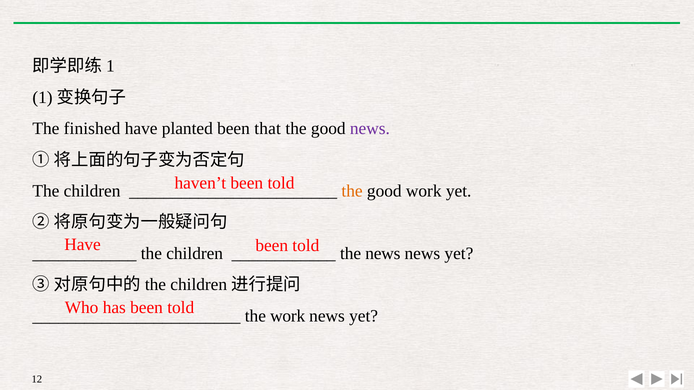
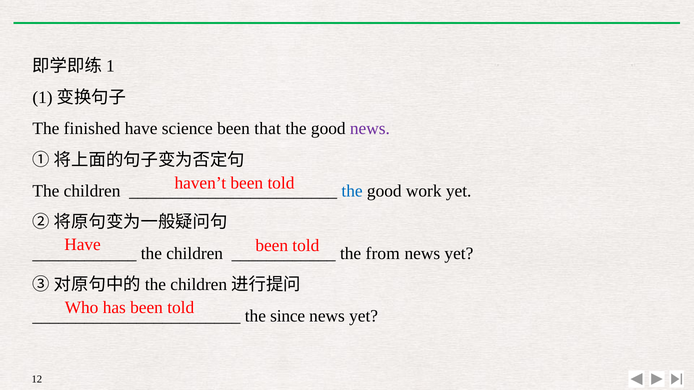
planted: planted -> science
the at (352, 191) colour: orange -> blue
the news: news -> from
the work: work -> since
